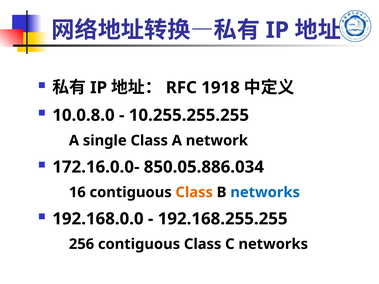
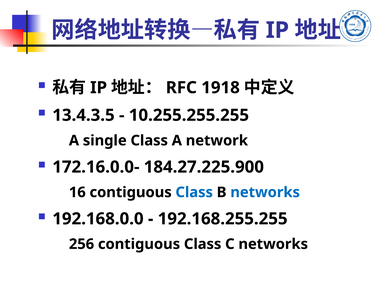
10.0.8.0: 10.0.8.0 -> 13.4.3.5
850.05.886.034: 850.05.886.034 -> 184.27.225.900
Class at (194, 192) colour: orange -> blue
